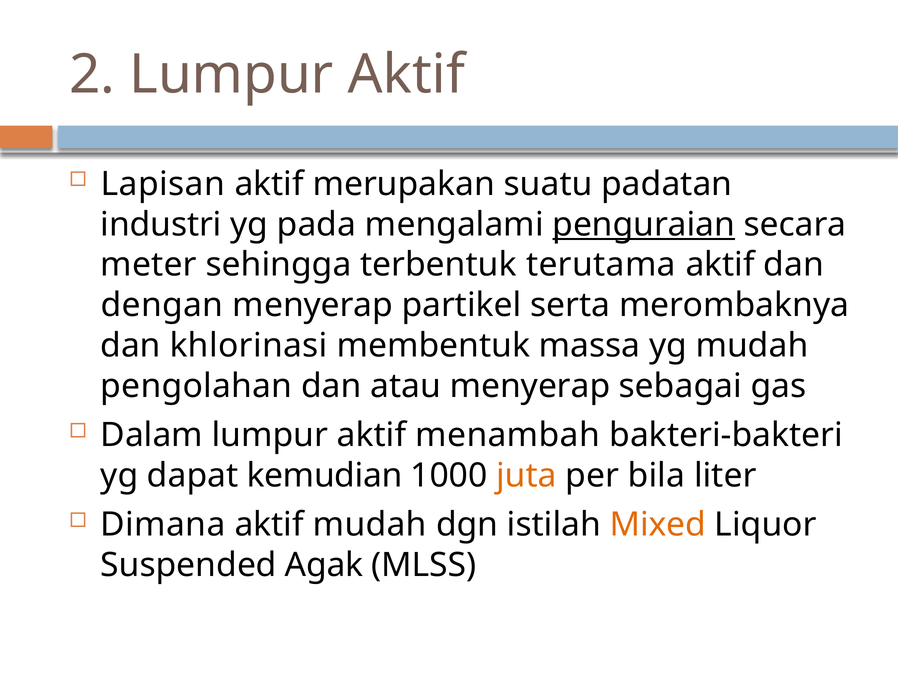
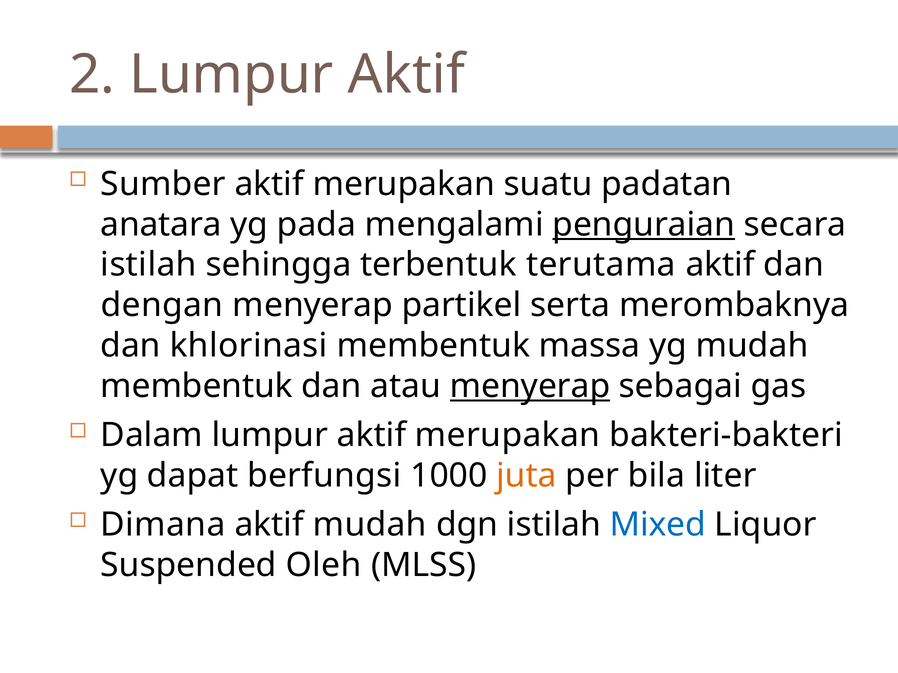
Lapisan: Lapisan -> Sumber
industri: industri -> anatara
meter at (149, 265): meter -> istilah
pengolahan at (196, 386): pengolahan -> membentuk
menyerap at (530, 386) underline: none -> present
lumpur aktif menambah: menambah -> merupakan
kemudian: kemudian -> berfungsi
Mixed colour: orange -> blue
Agak: Agak -> Oleh
